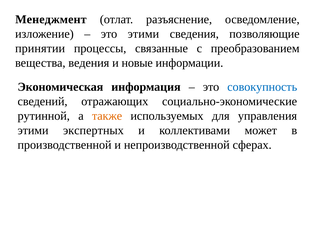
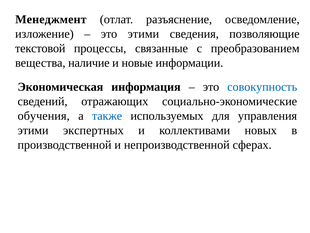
принятии: принятии -> текстовой
ведения: ведения -> наличие
рутинной: рутинной -> обучения
также colour: orange -> blue
может: может -> новых
